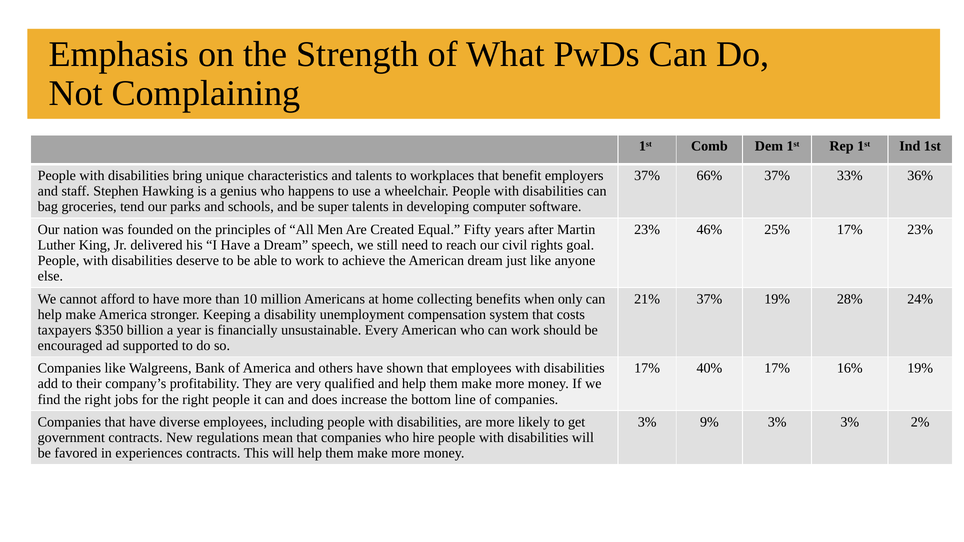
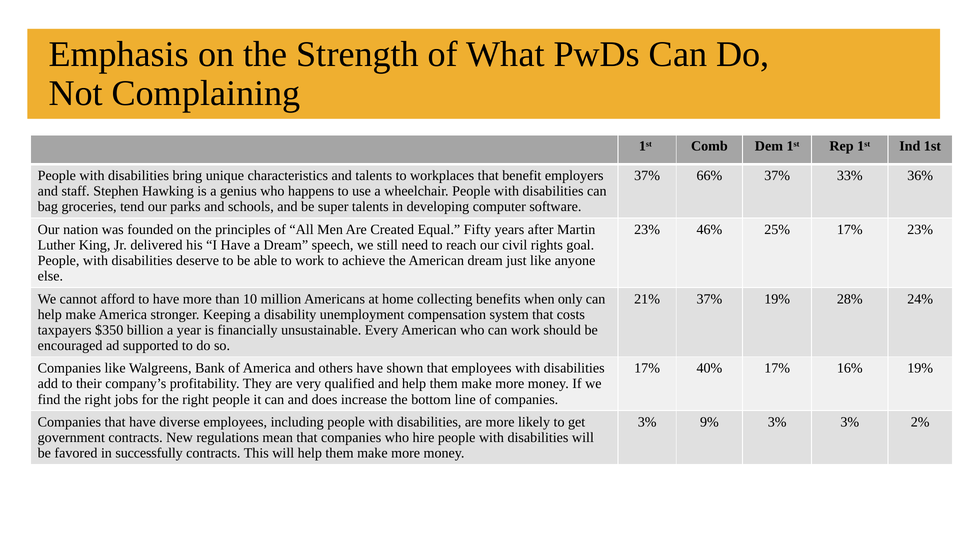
experiences: experiences -> successfully
